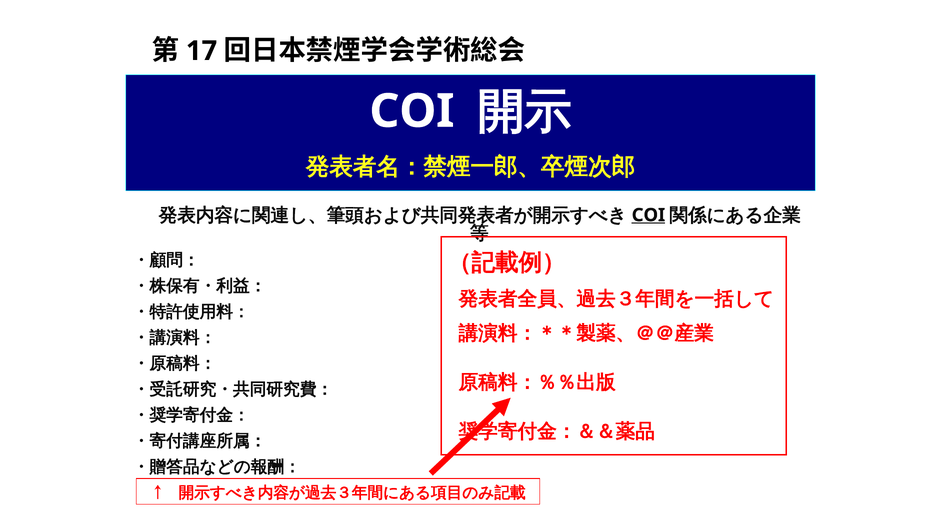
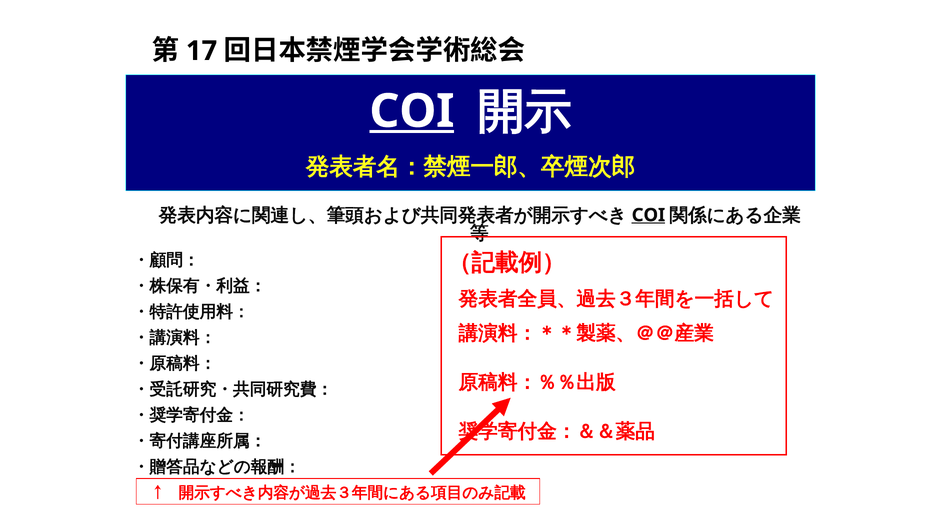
COI at (412, 111) underline: none -> present
